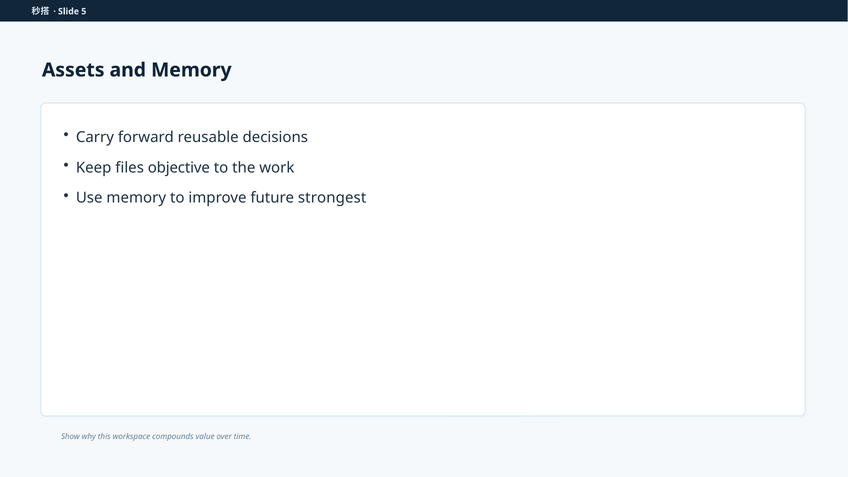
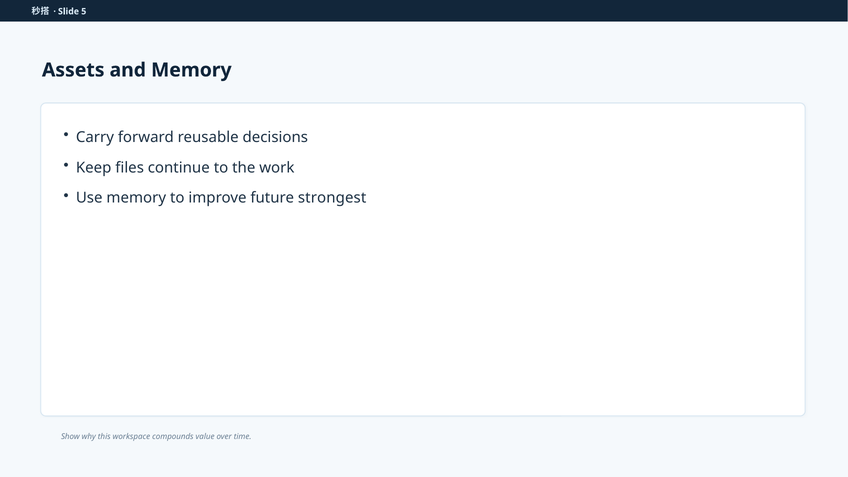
objective: objective -> continue
